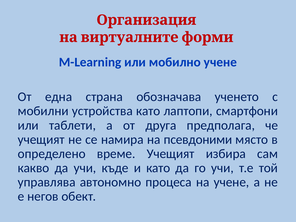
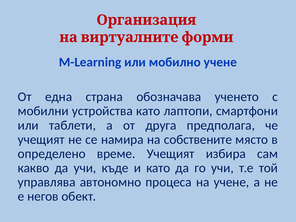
псевдоними: псевдоними -> собствените
